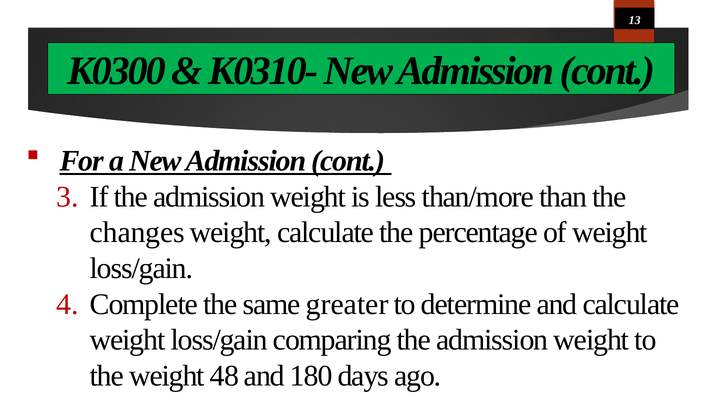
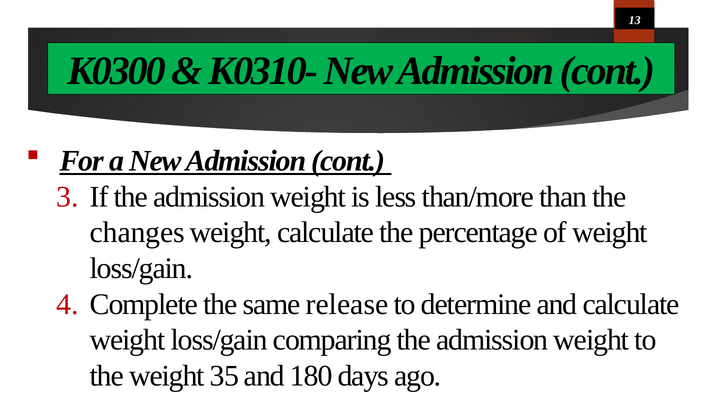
greater: greater -> release
48: 48 -> 35
